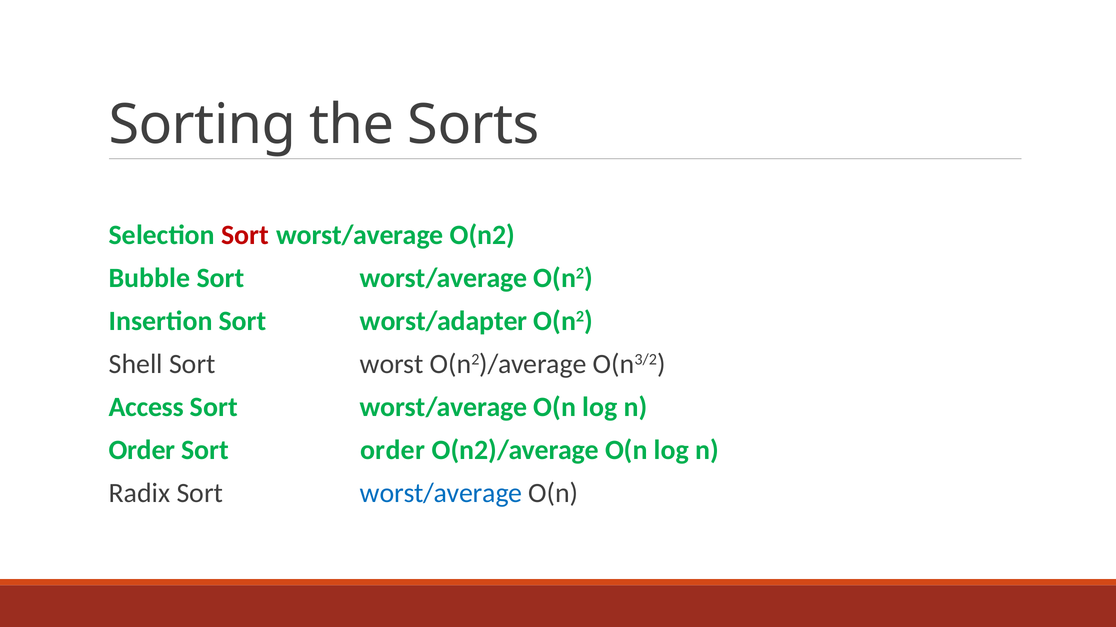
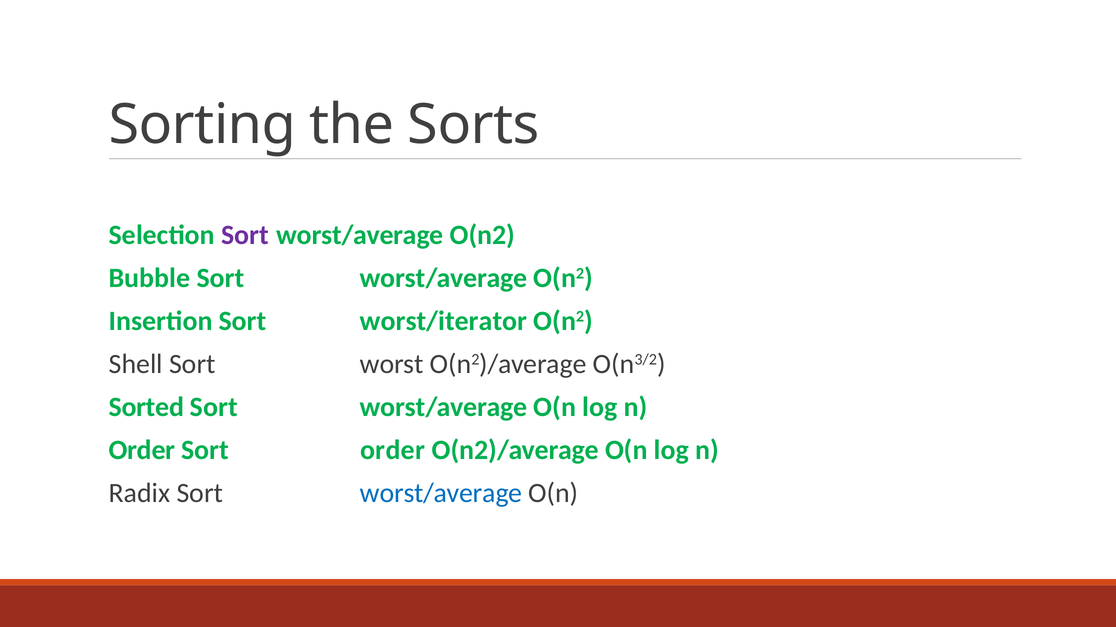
Sort at (245, 235) colour: red -> purple
worst/adapter: worst/adapter -> worst/iterator
Access: Access -> Sorted
